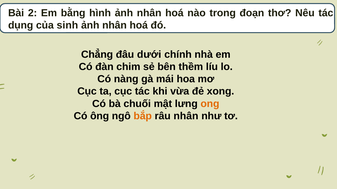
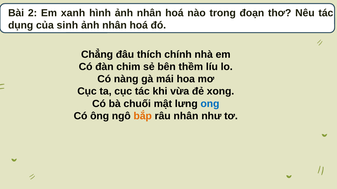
bằng: bằng -> xanh
dưới: dưới -> thích
ong colour: orange -> blue
